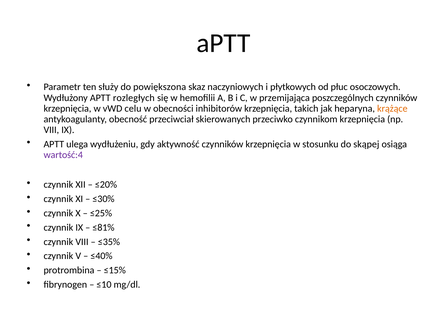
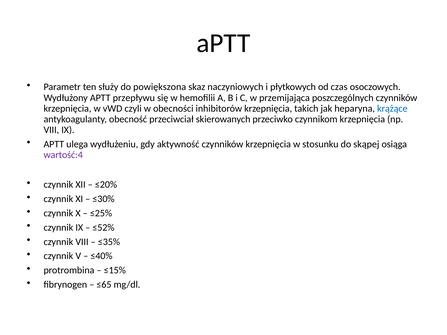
płuc: płuc -> czas
rozległych: rozległych -> przepływu
celu: celu -> czyli
krążące colour: orange -> blue
≤81%: ≤81% -> ≤52%
≤10: ≤10 -> ≤65
